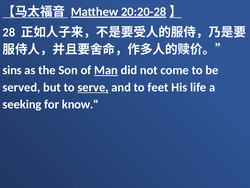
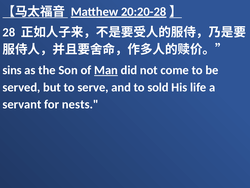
serve underline: present -> none
feet: feet -> sold
seeking: seeking -> servant
know: know -> nests
